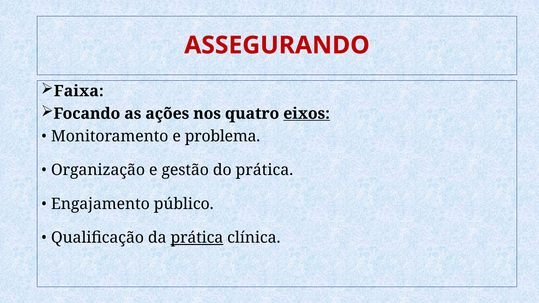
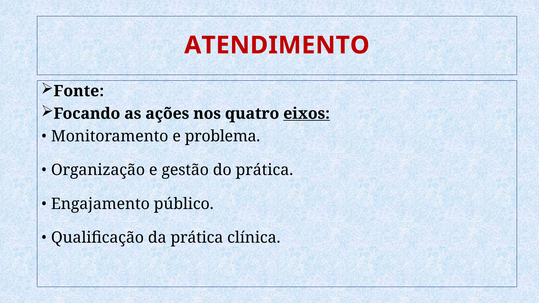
ASSEGURANDO: ASSEGURANDO -> ATENDIMENTO
Faixa: Faixa -> Fonte
prática at (197, 238) underline: present -> none
